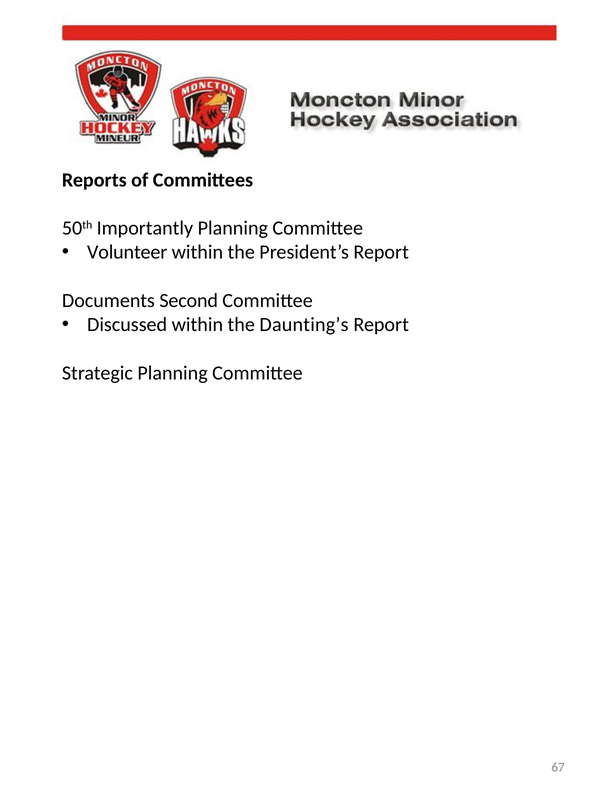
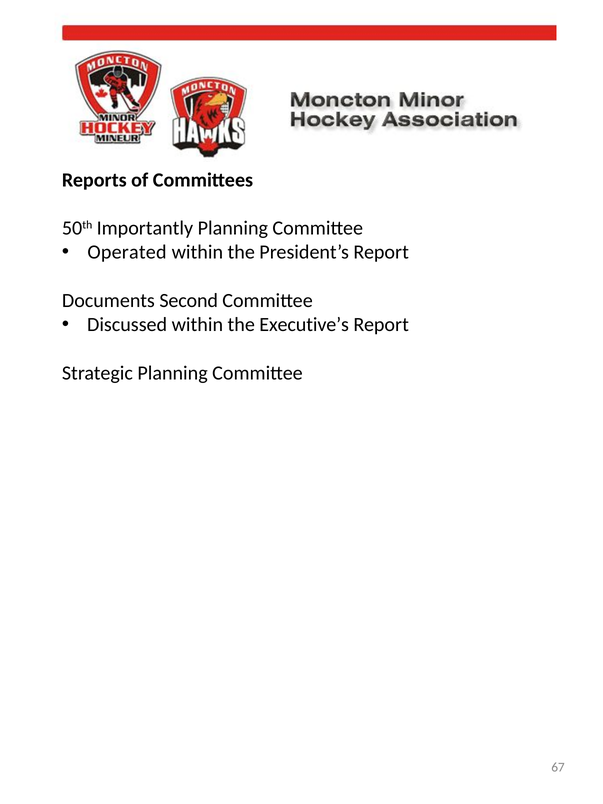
Volunteer: Volunteer -> Operated
Daunting’s: Daunting’s -> Executive’s
